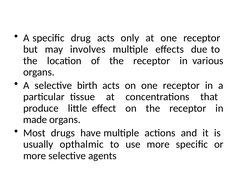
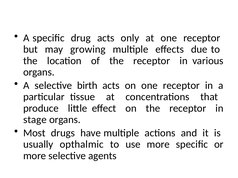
involves: involves -> growing
made: made -> stage
